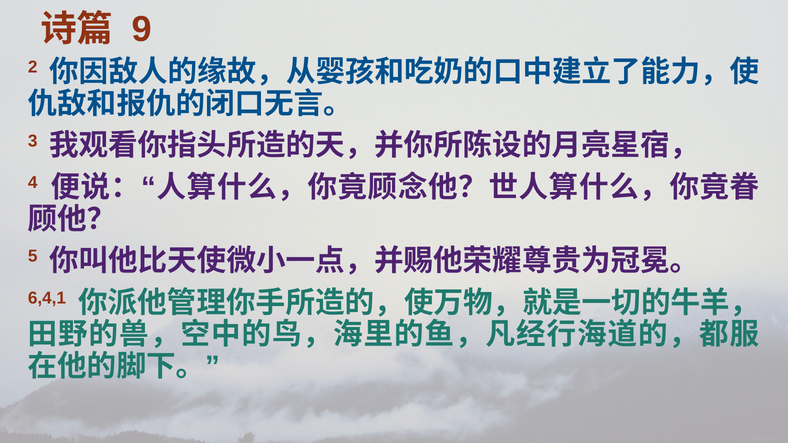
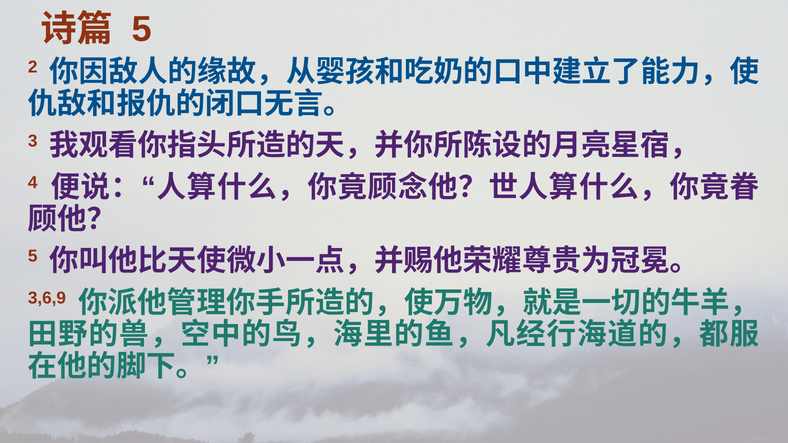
9 at (142, 29): 9 -> 5
6,4,1: 6,4,1 -> 3,6,9
